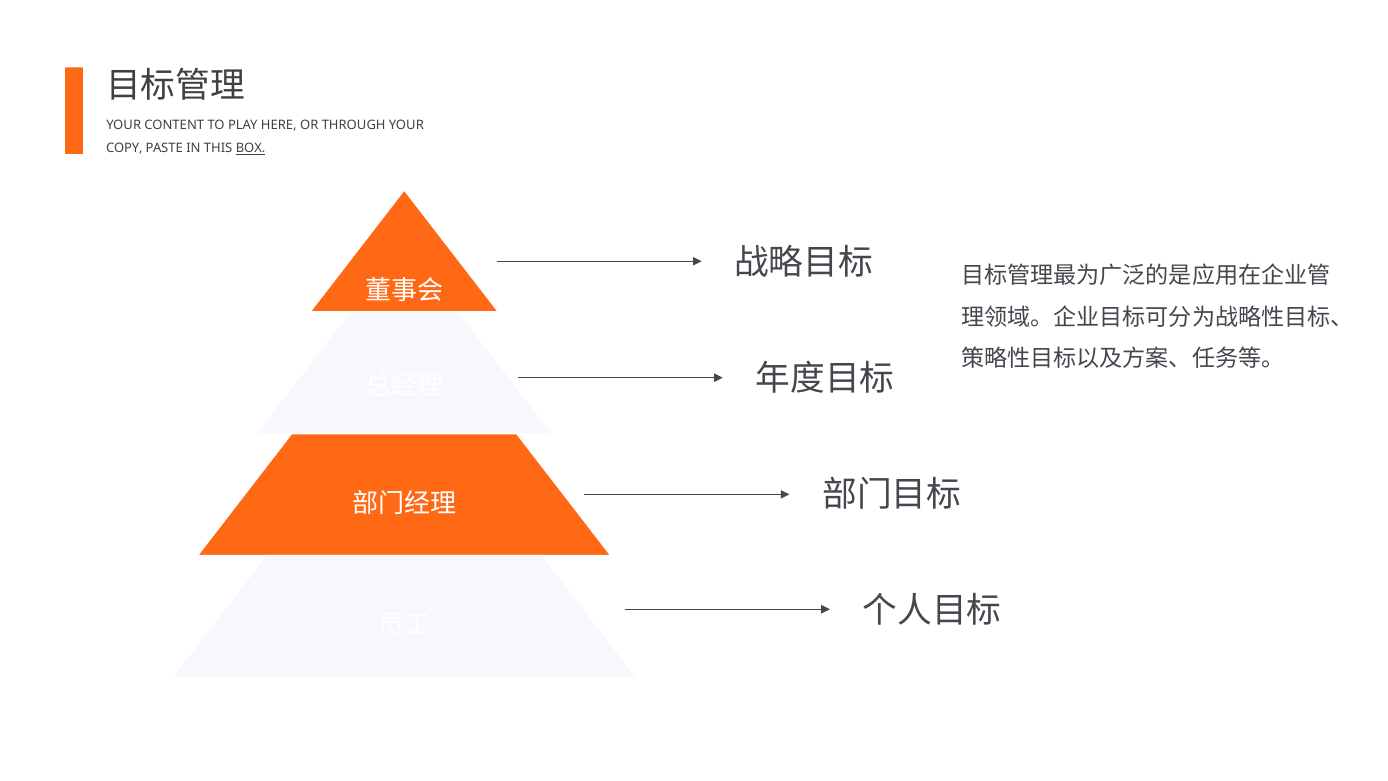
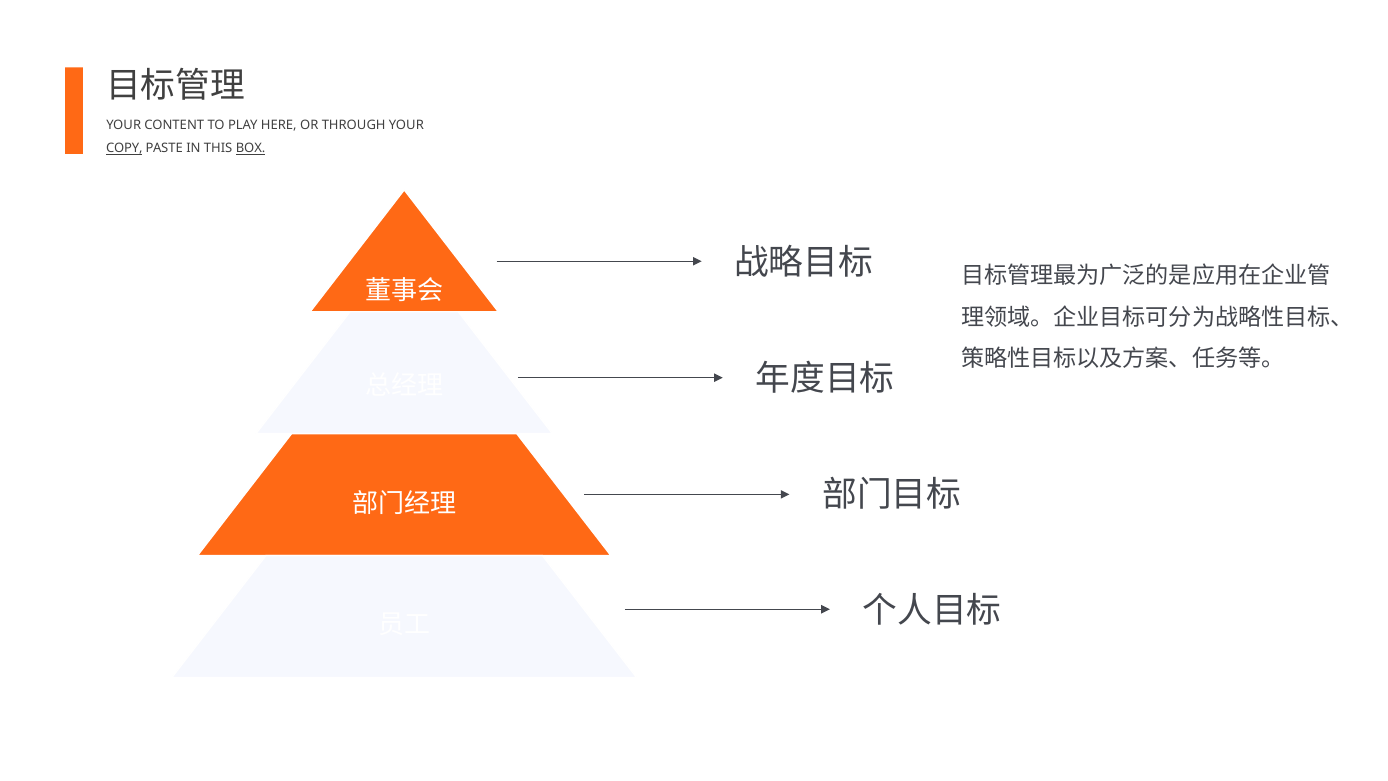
COPY underline: none -> present
